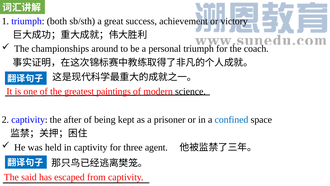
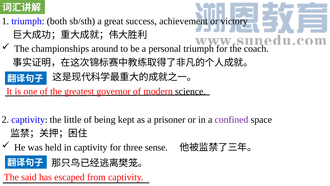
paintings: paintings -> governor
after: after -> little
confined colour: blue -> purple
agent: agent -> sense
